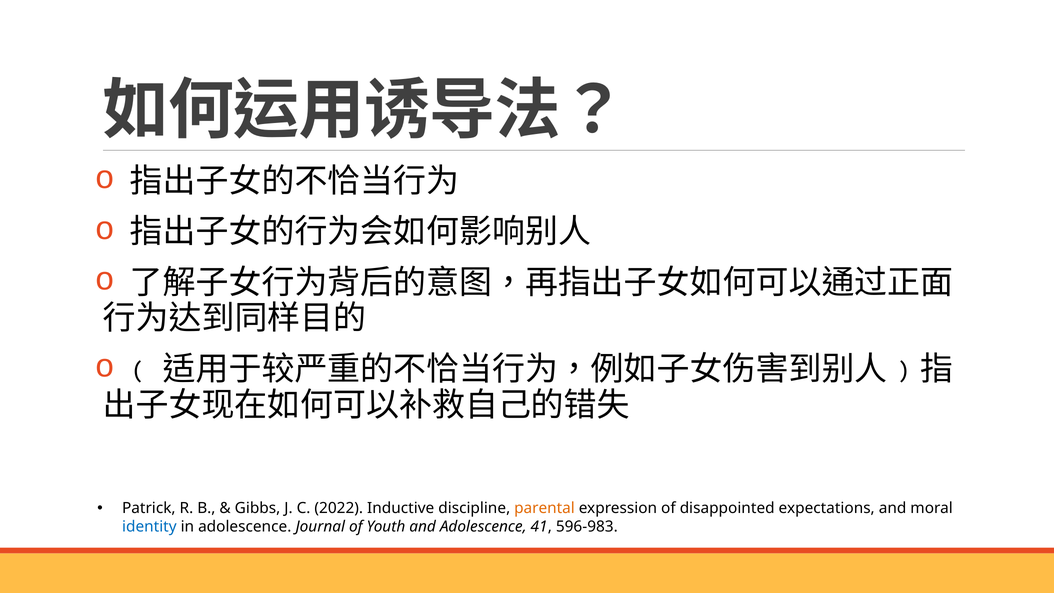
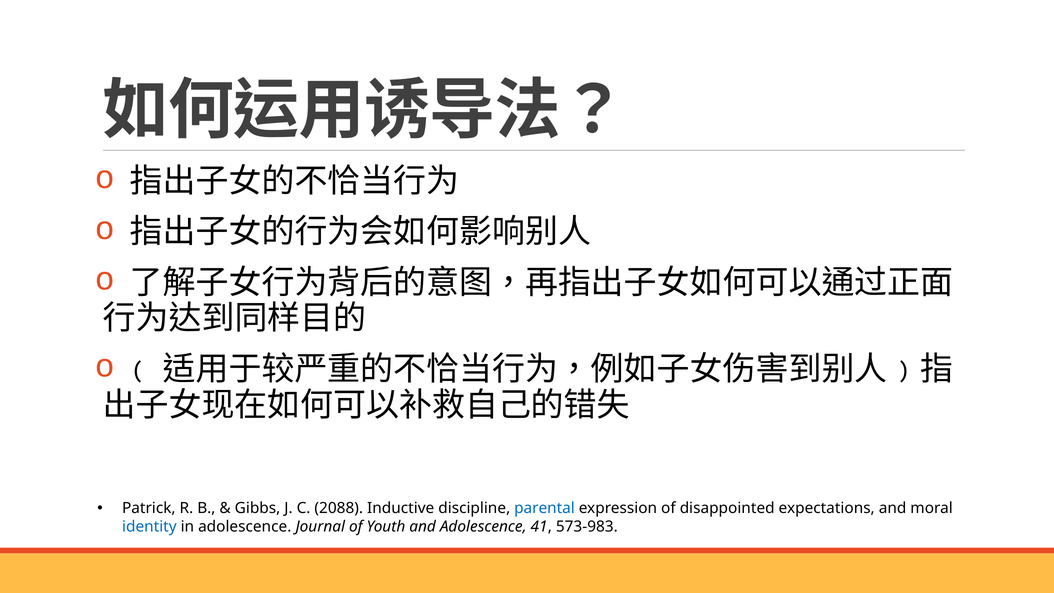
2022: 2022 -> 2088
parental colour: orange -> blue
596-983: 596-983 -> 573-983
